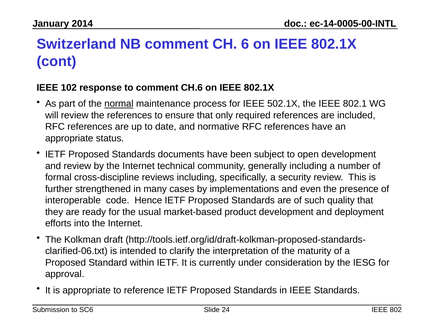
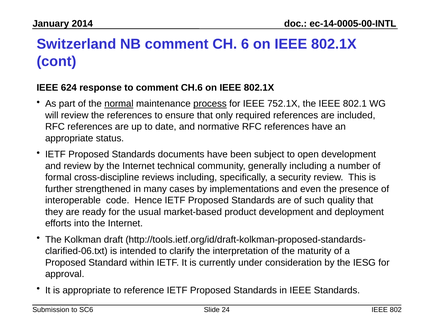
102: 102 -> 624
process underline: none -> present
502.1X: 502.1X -> 752.1X
